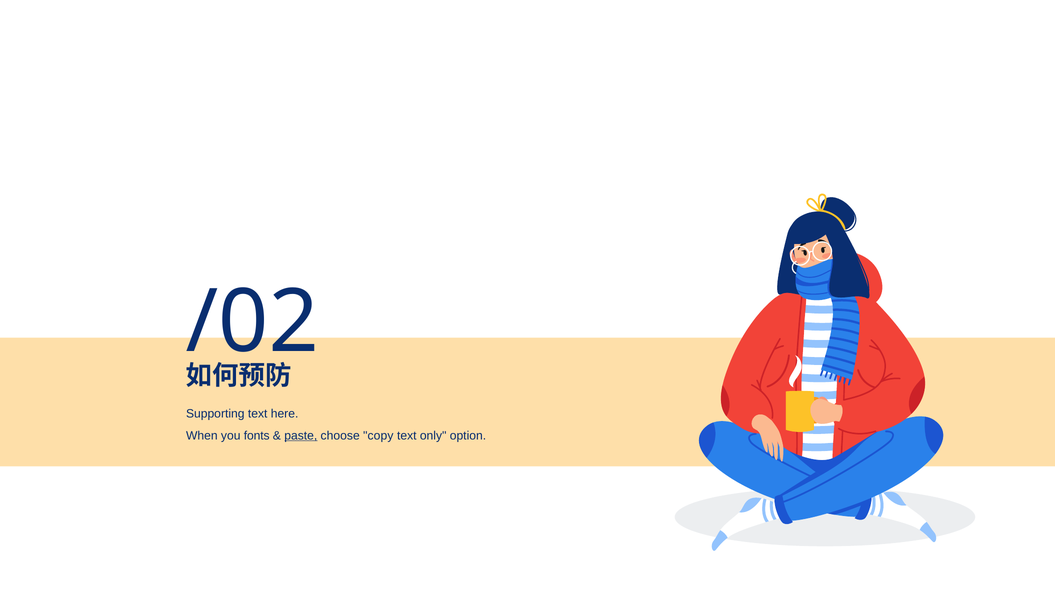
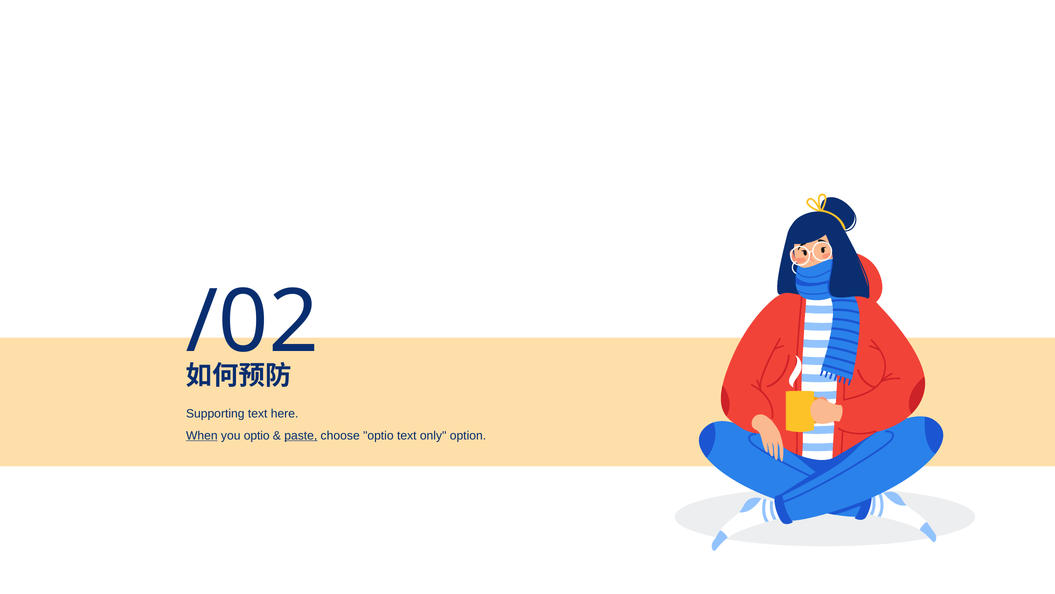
When underline: none -> present
you fonts: fonts -> optio
choose copy: copy -> optio
